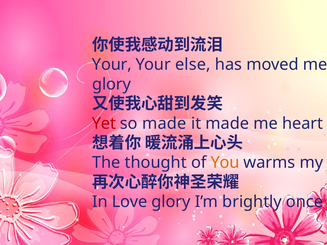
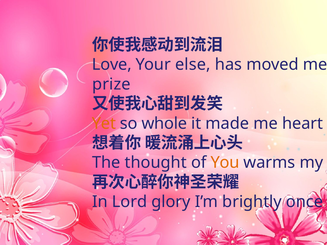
Your at (112, 65): Your -> Love
glory at (112, 84): glory -> prize
Yet colour: red -> orange
so made: made -> whole
Love: Love -> Lord
